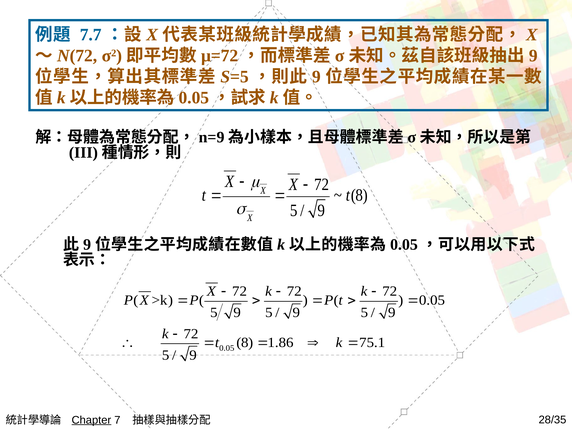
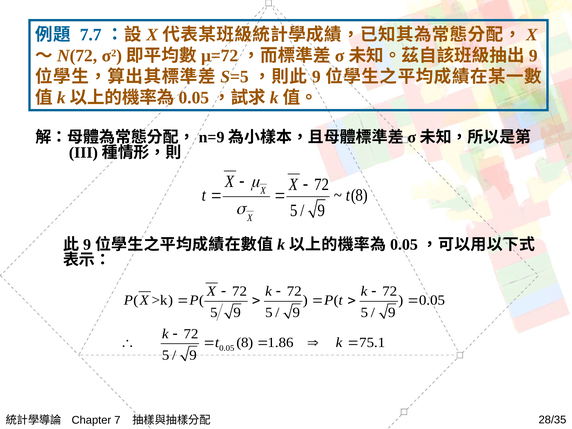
Chapter underline: present -> none
